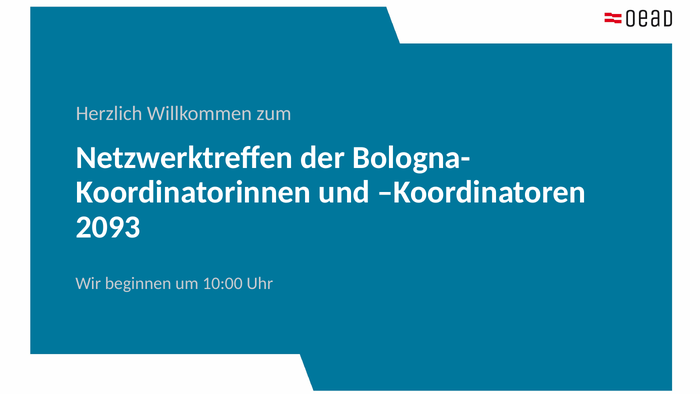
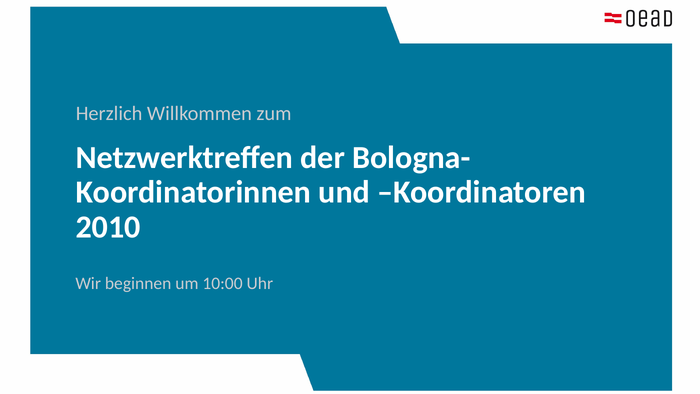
2093: 2093 -> 2010
